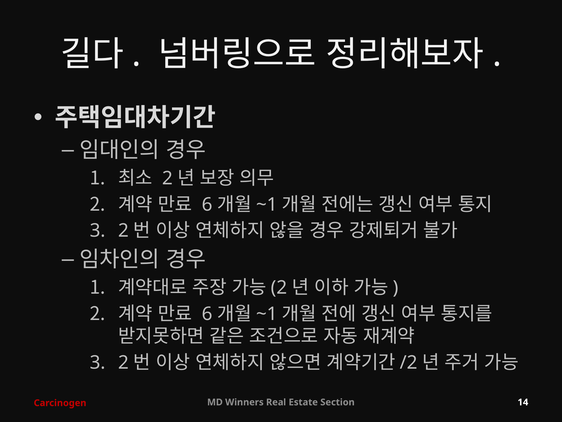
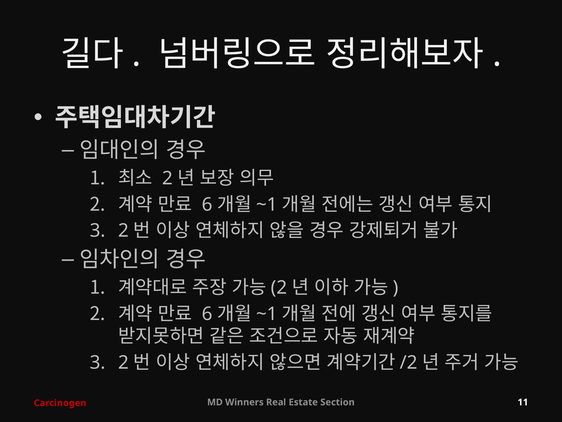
14: 14 -> 11
